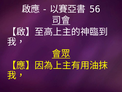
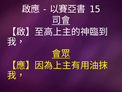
56: 56 -> 15
